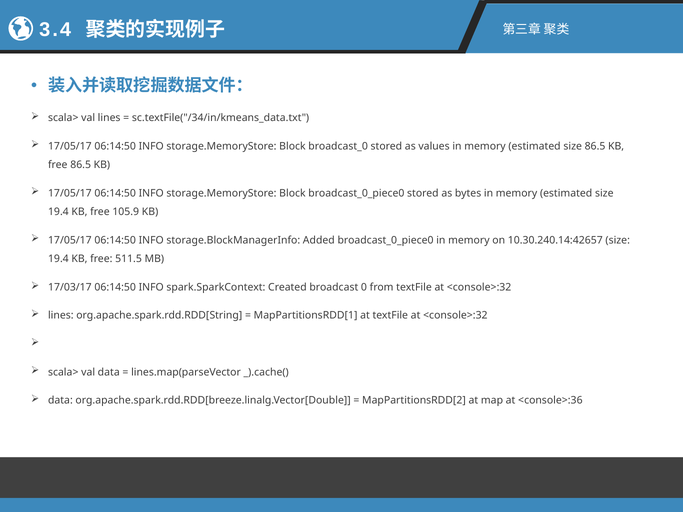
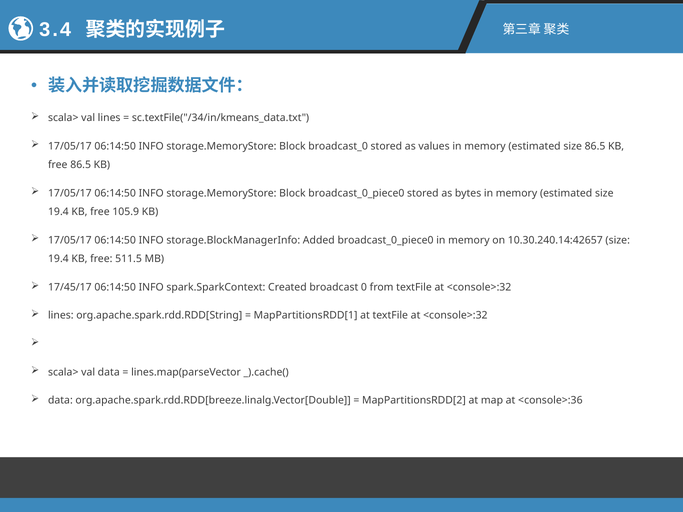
17/03/17: 17/03/17 -> 17/45/17
